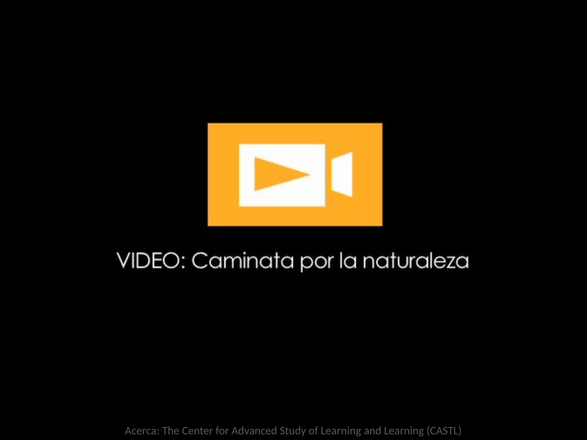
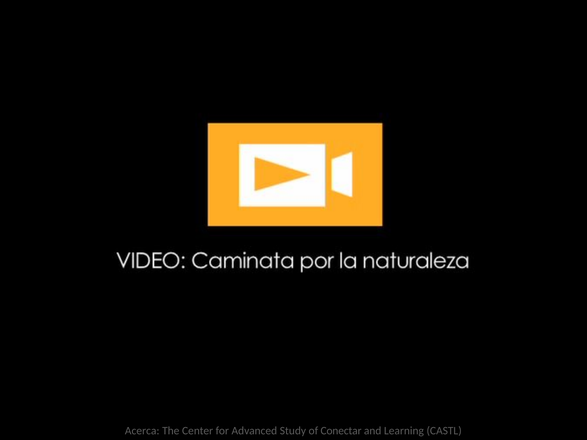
of Learning: Learning -> Conectar
